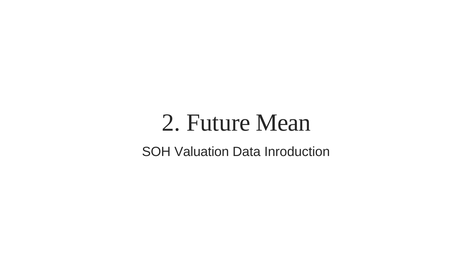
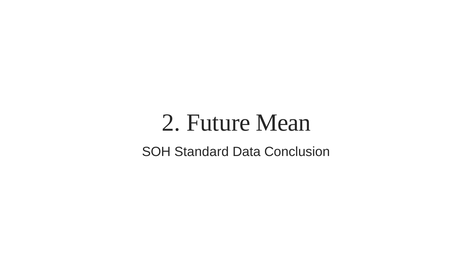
Valuation: Valuation -> Standard
Inroduction: Inroduction -> Conclusion
